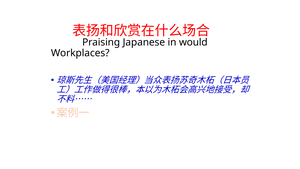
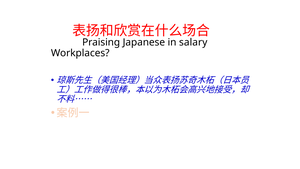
would: would -> salary
